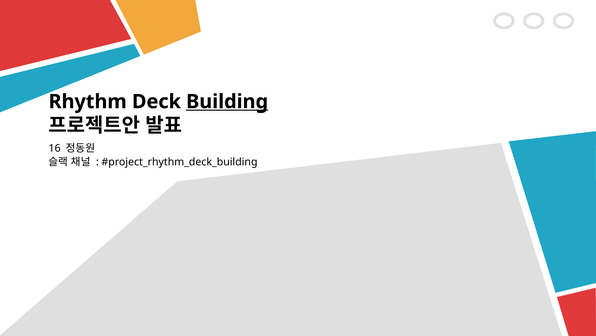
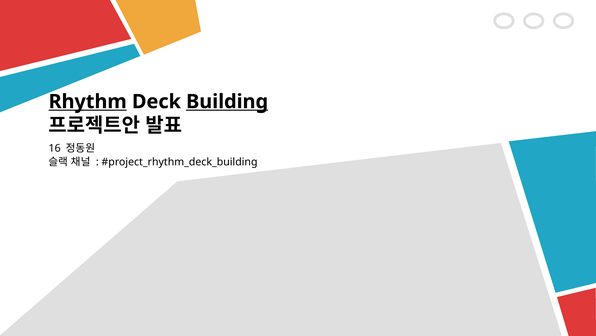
Rhythm underline: none -> present
